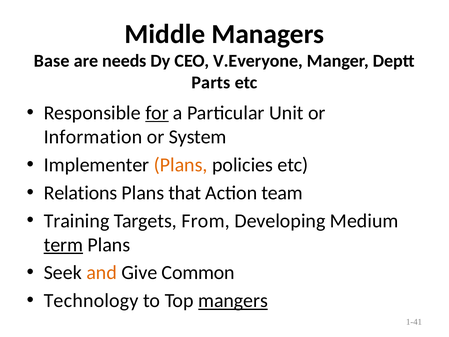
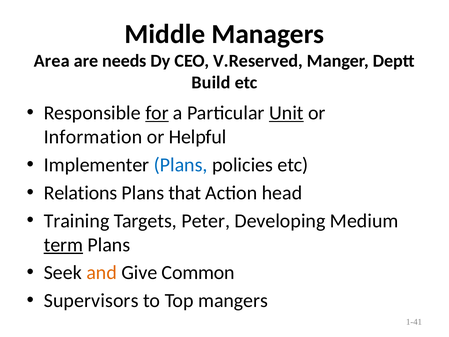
Base: Base -> Area
V.Everyone: V.Everyone -> V.Reserved
Parts: Parts -> Build
Unit underline: none -> present
System: System -> Helpful
Plans at (181, 165) colour: orange -> blue
team: team -> head
From: From -> Peter
Technology: Technology -> Supervisors
mangers underline: present -> none
